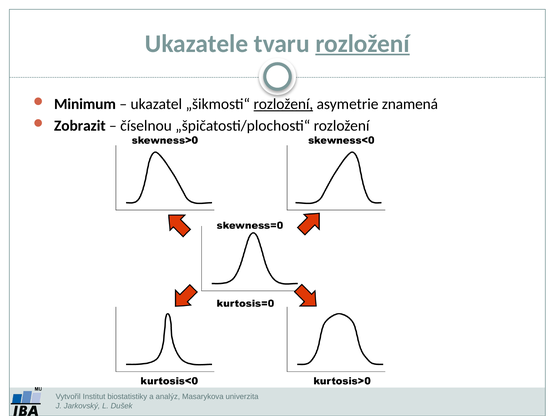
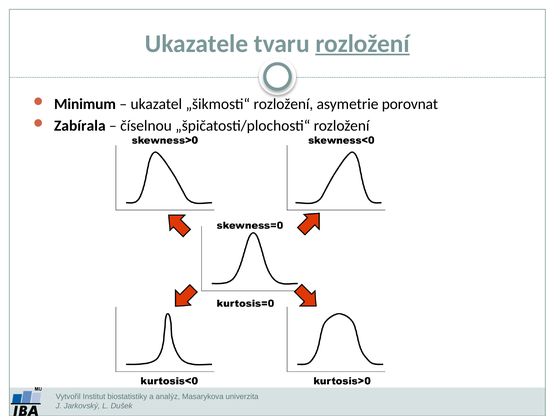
rozložení at (283, 104) underline: present -> none
znamená: znamená -> porovnat
Zobrazit: Zobrazit -> Zabírala
